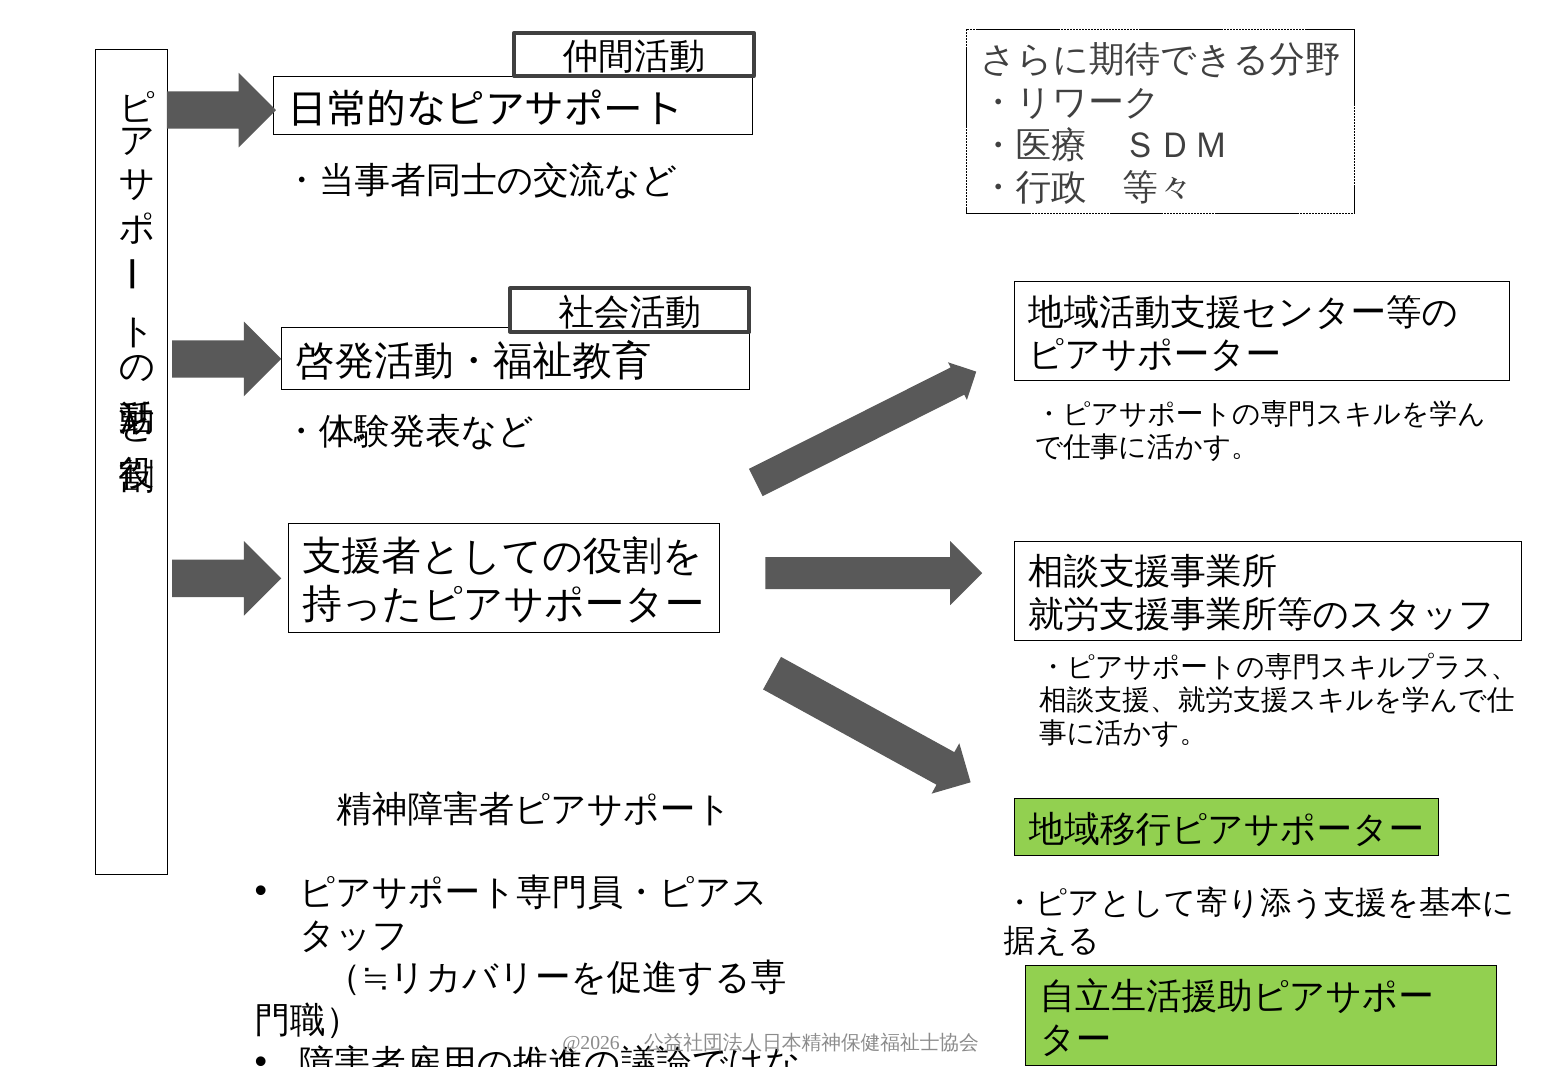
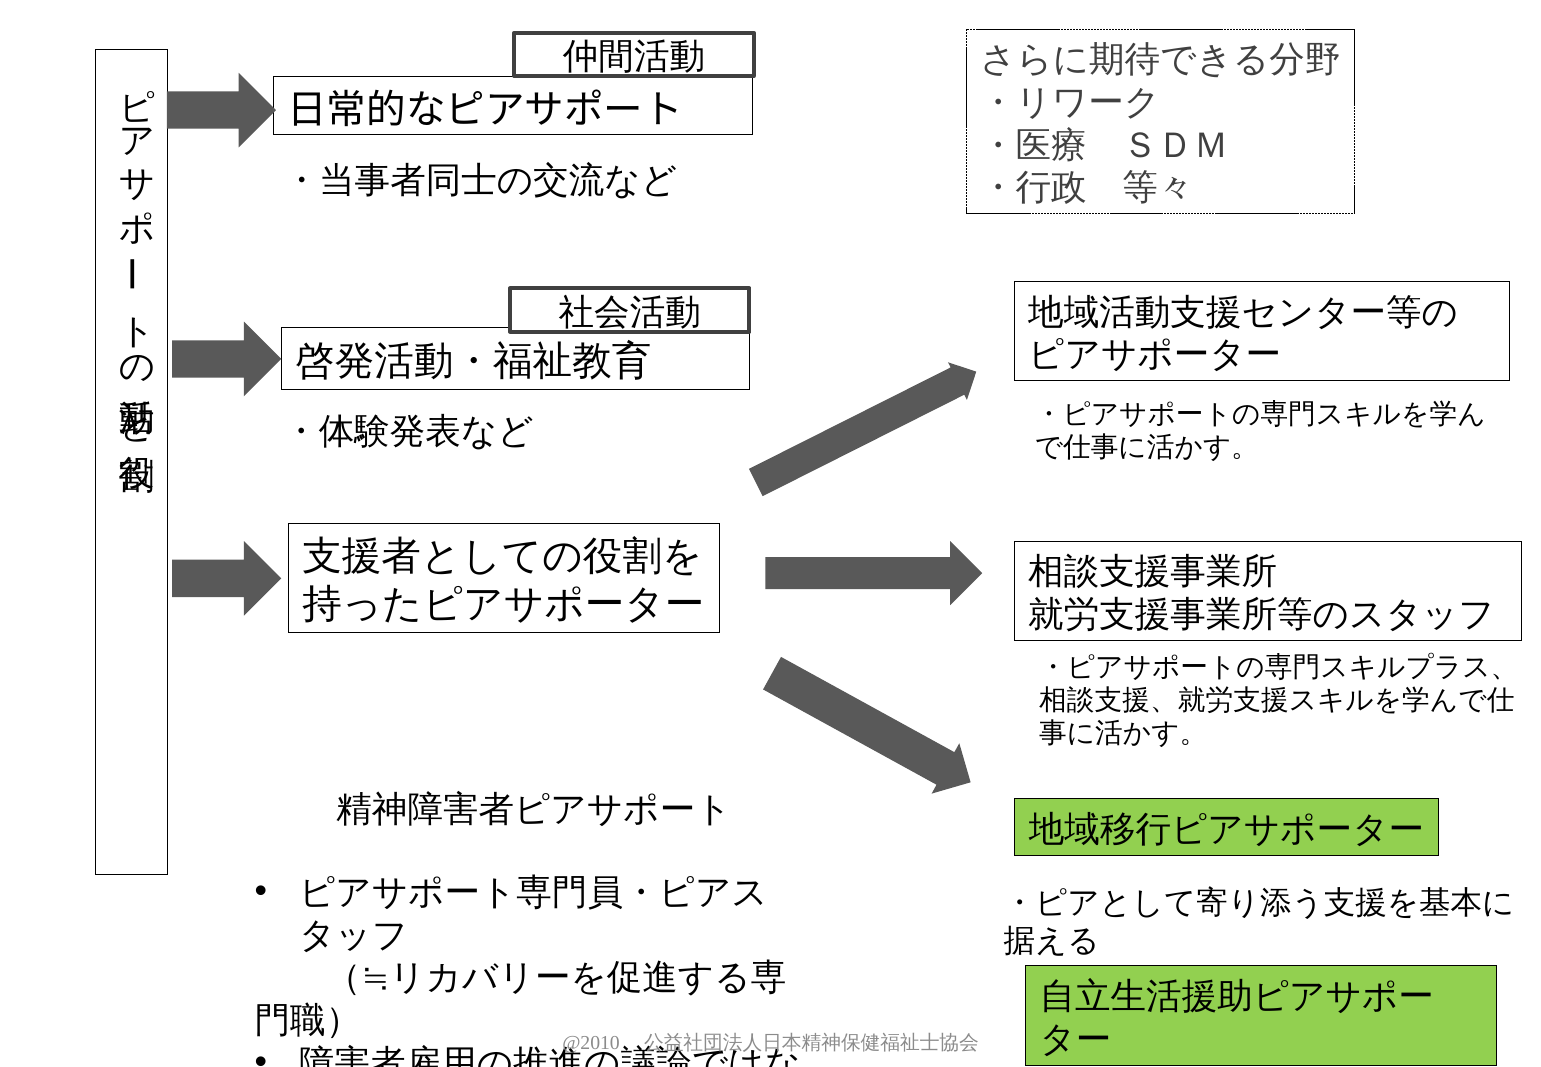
@2026: @2026 -> @2010
